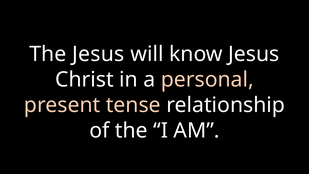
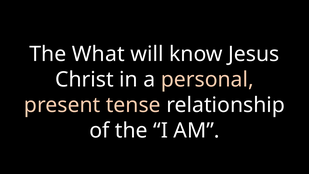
The Jesus: Jesus -> What
